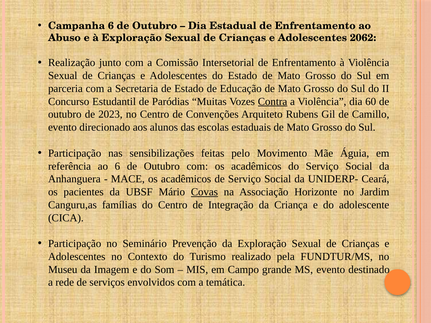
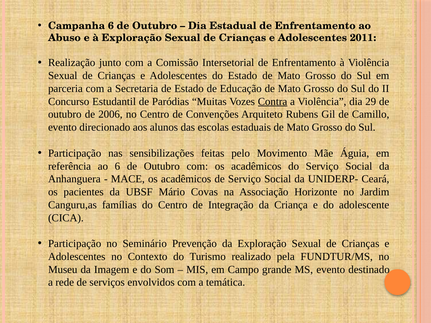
2062: 2062 -> 2011
60: 60 -> 29
2023: 2023 -> 2006
Covas underline: present -> none
